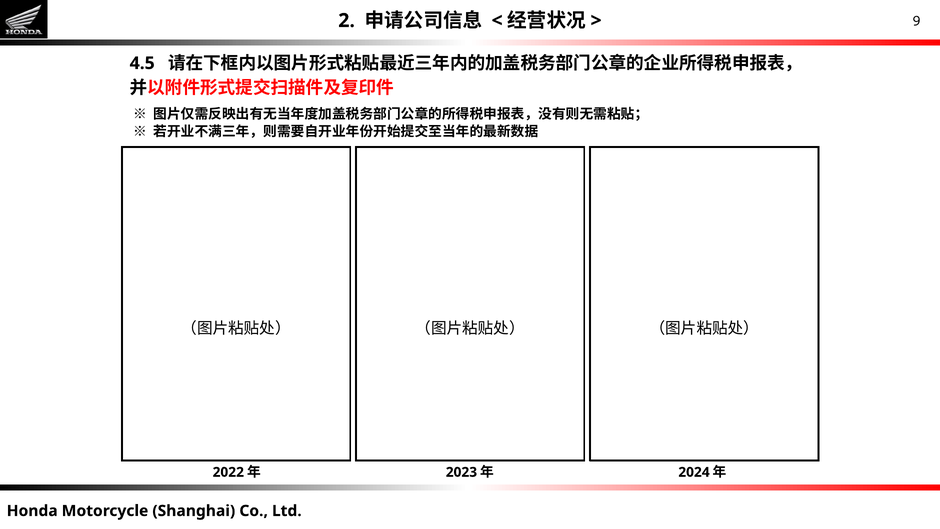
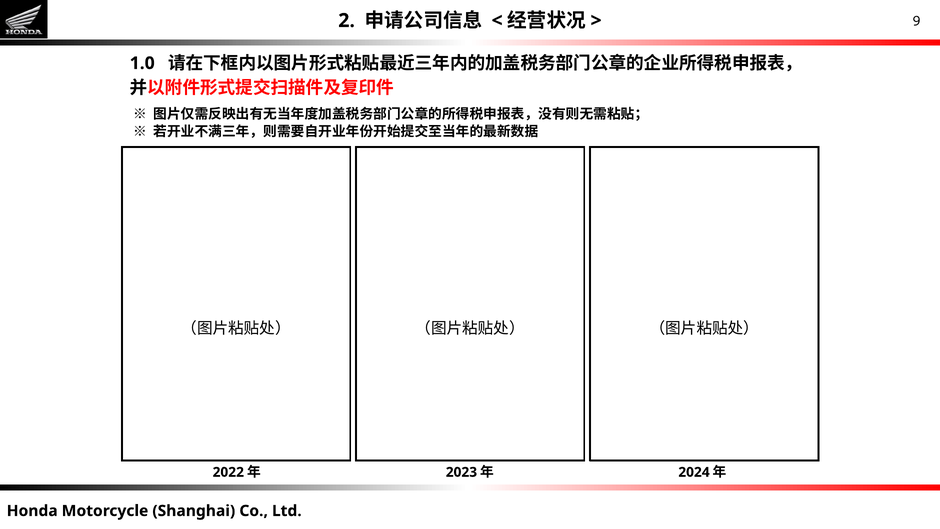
4.5: 4.5 -> 1.0
